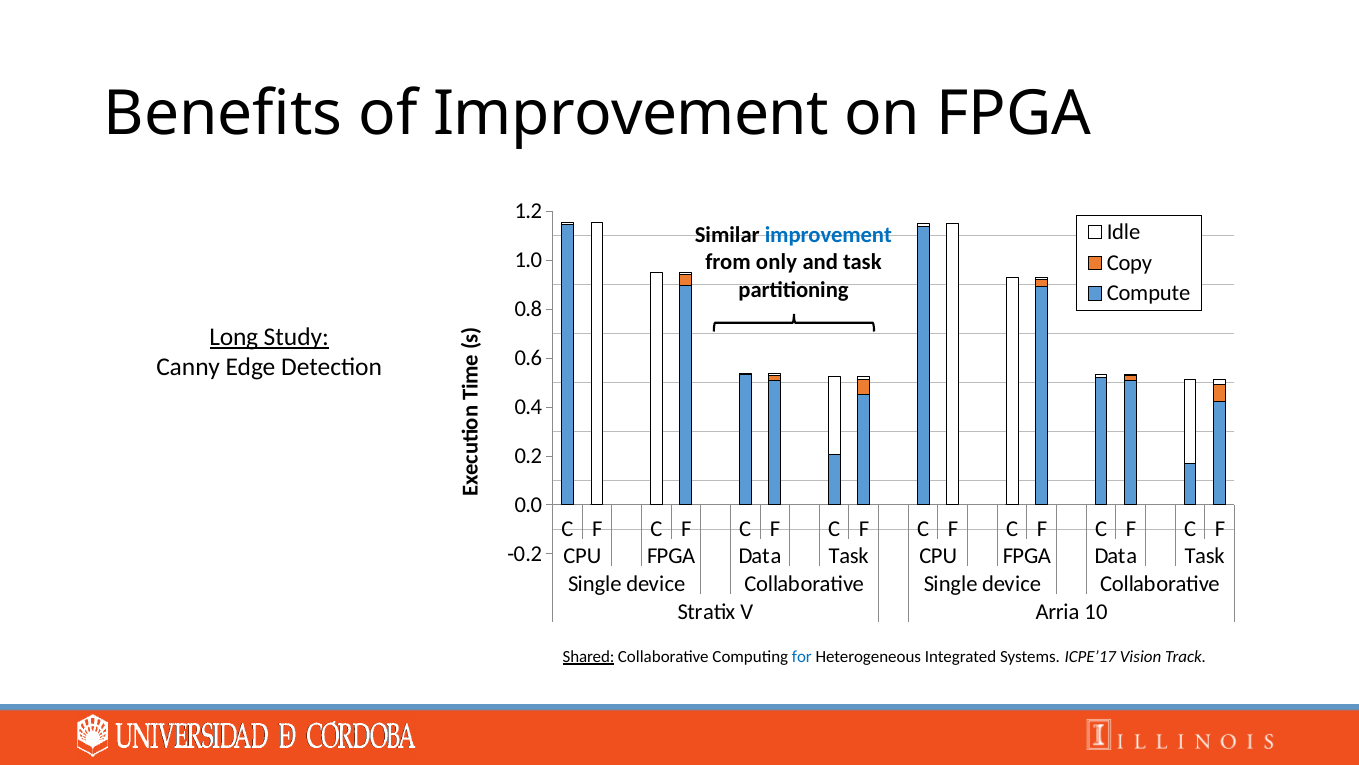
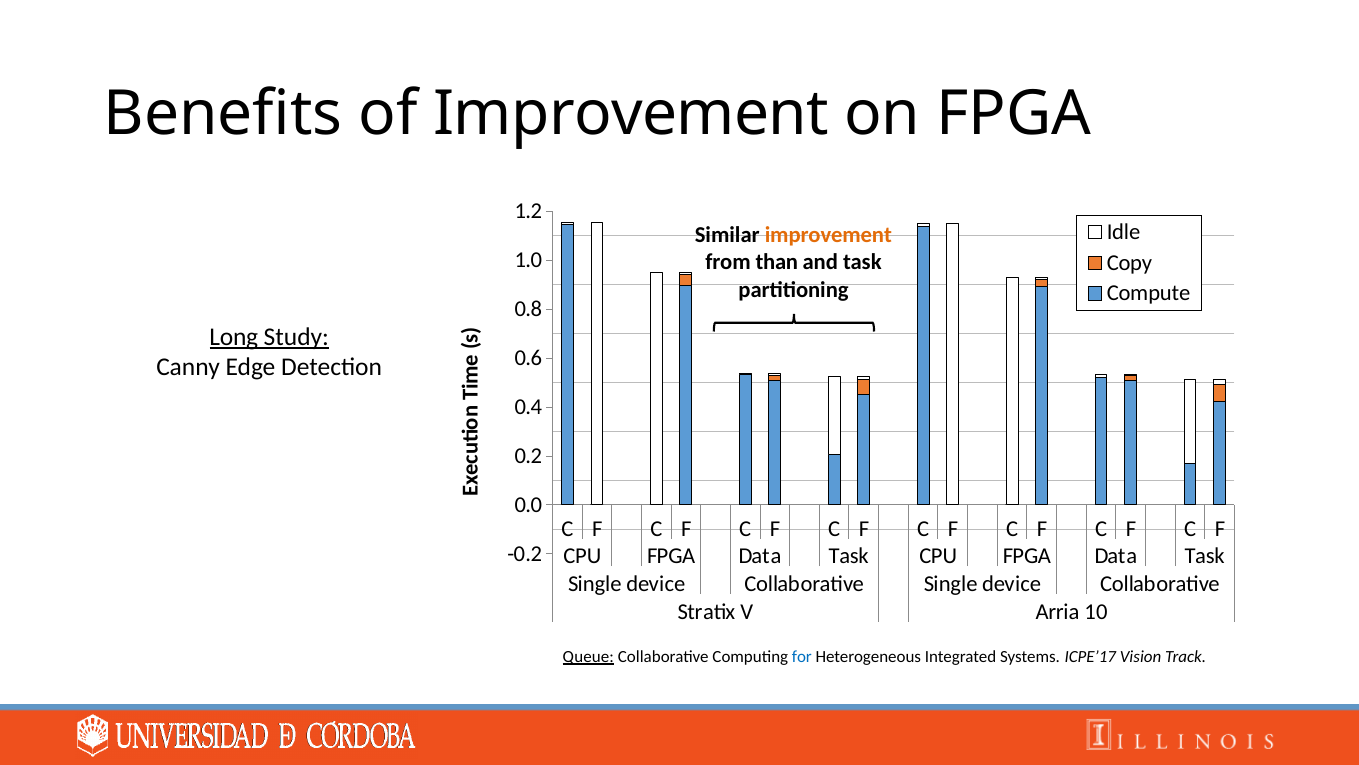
improvement at (828, 235) colour: blue -> orange
only: only -> than
Shared: Shared -> Queue
